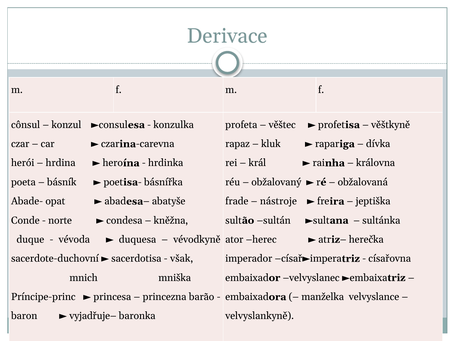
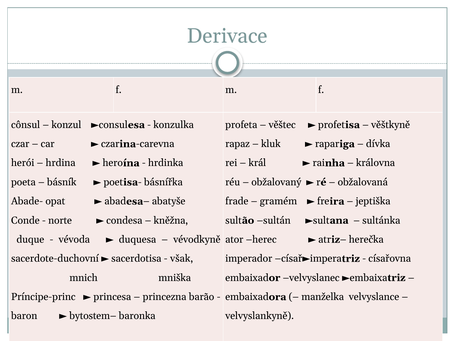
nástroje: nástroje -> gramém
vyjadřuje–: vyjadřuje– -> bytostem–
